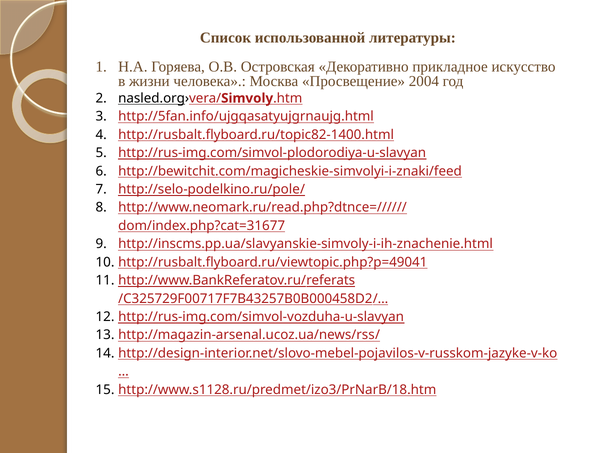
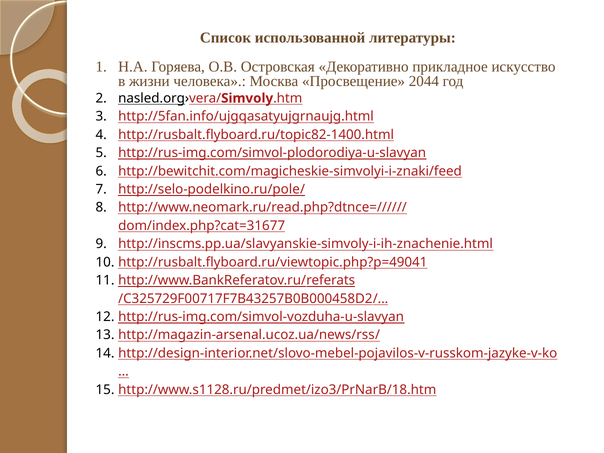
2004: 2004 -> 2044
